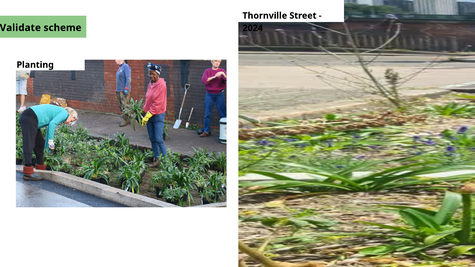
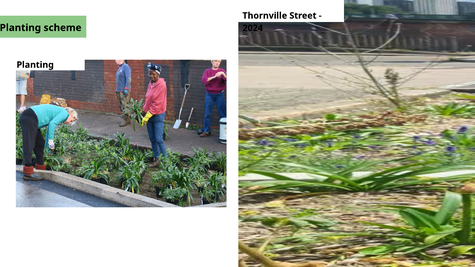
Validate at (20, 28): Validate -> Planting
